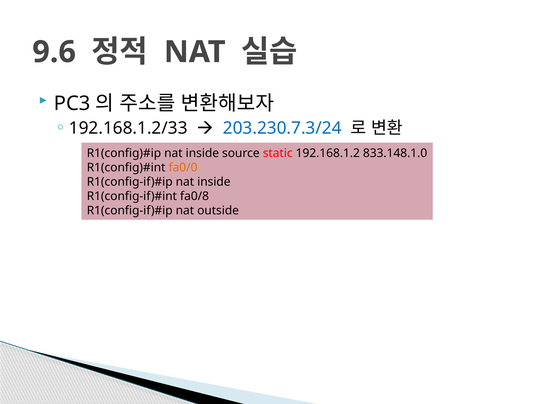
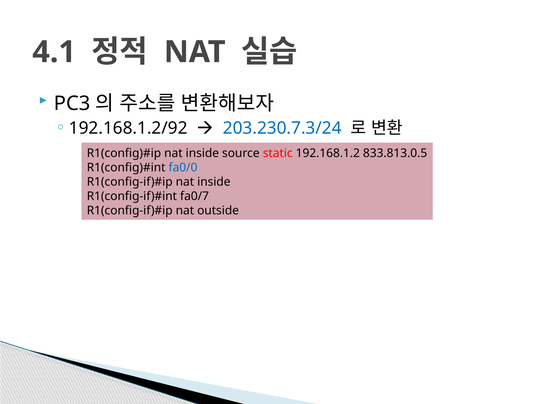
9.6: 9.6 -> 4.1
192.168.1.2/33: 192.168.1.2/33 -> 192.168.1.2/92
833.148.1.0: 833.148.1.0 -> 833.813.0.5
fa0/0 colour: orange -> blue
fa0/8: fa0/8 -> fa0/7
